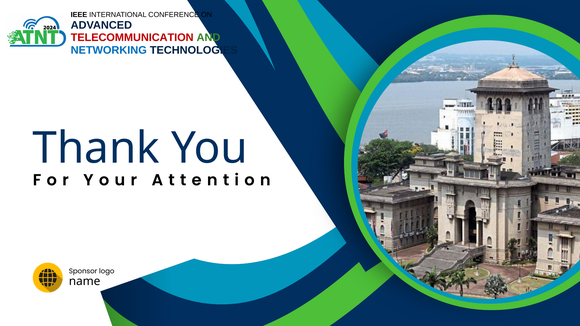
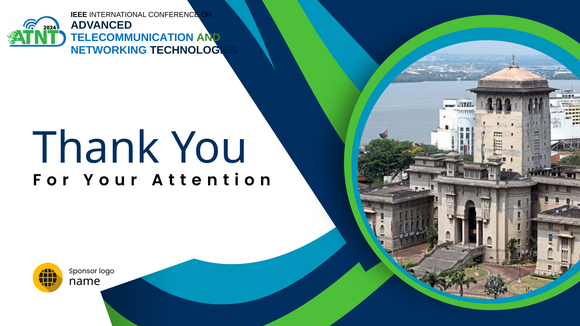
TELECOMMUNICATION colour: red -> blue
